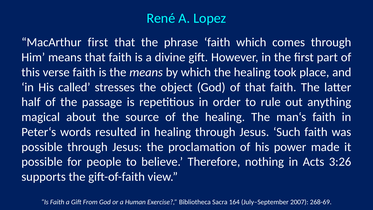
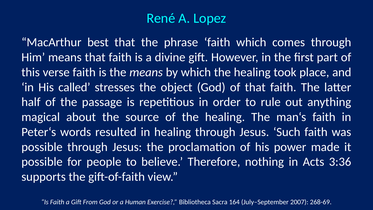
MacArthur first: first -> best
3:26: 3:26 -> 3:36
